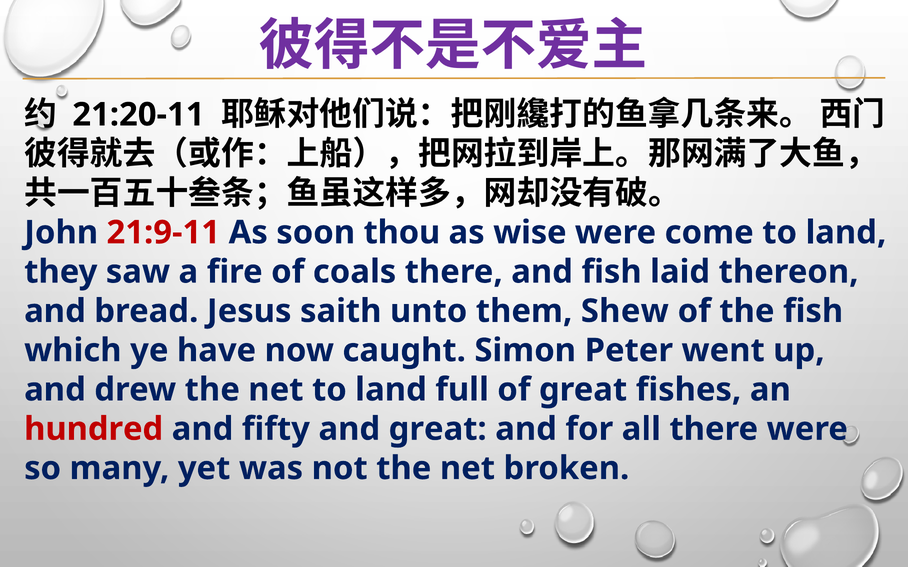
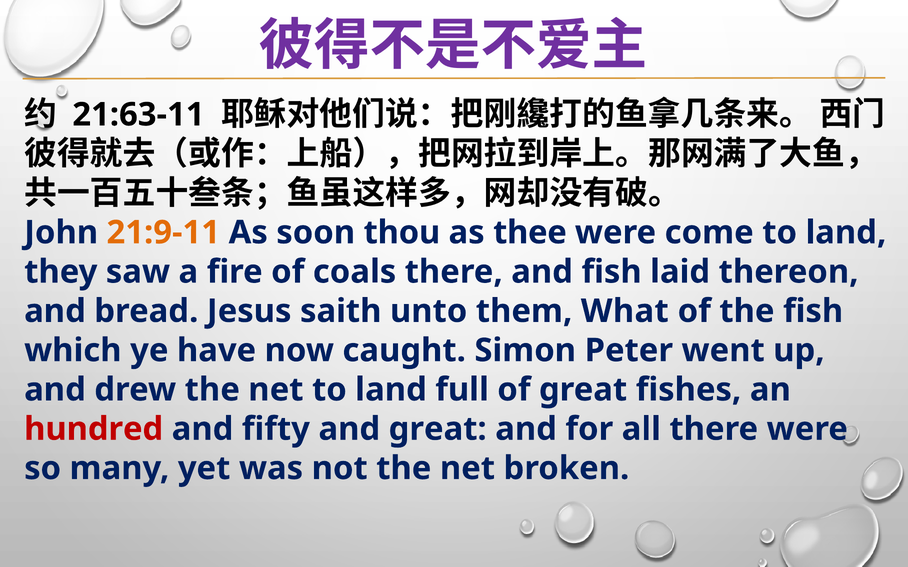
21:20-11: 21:20-11 -> 21:63-11
21:9-11 colour: red -> orange
wise: wise -> thee
Shew: Shew -> What
